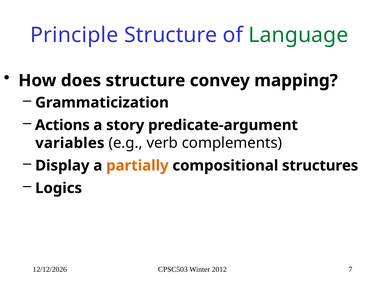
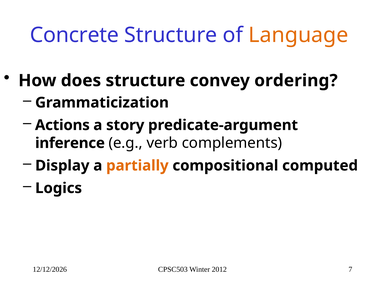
Principle: Principle -> Concrete
Language colour: green -> orange
mapping: mapping -> ordering
variables: variables -> inference
structures: structures -> computed
